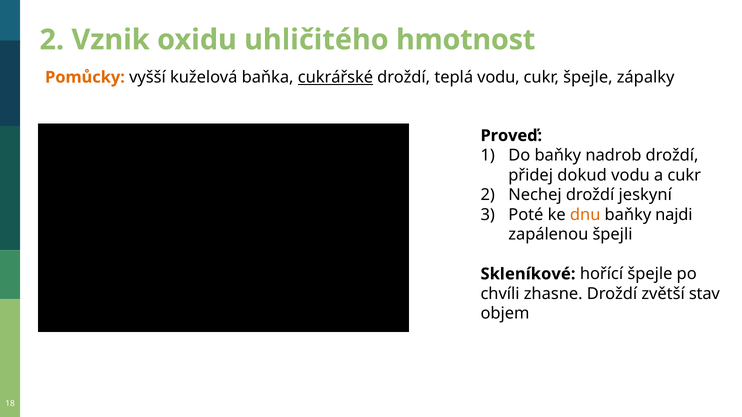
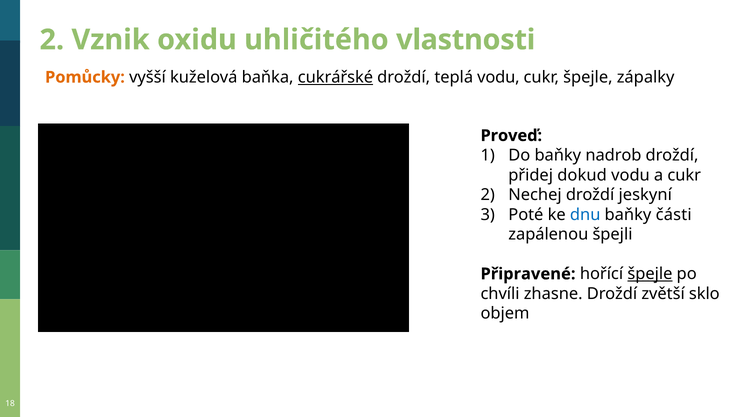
hmotnost: hmotnost -> vlastnosti
dnu colour: orange -> blue
najdi: najdi -> části
Skleníkové: Skleníkové -> Připravené
špejle at (650, 274) underline: none -> present
stav: stav -> sklo
